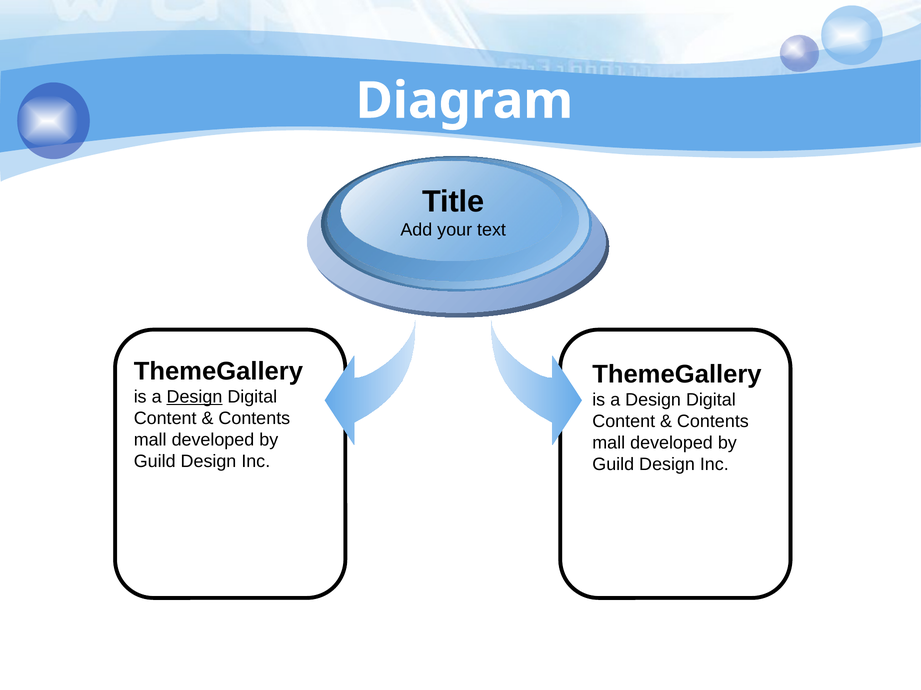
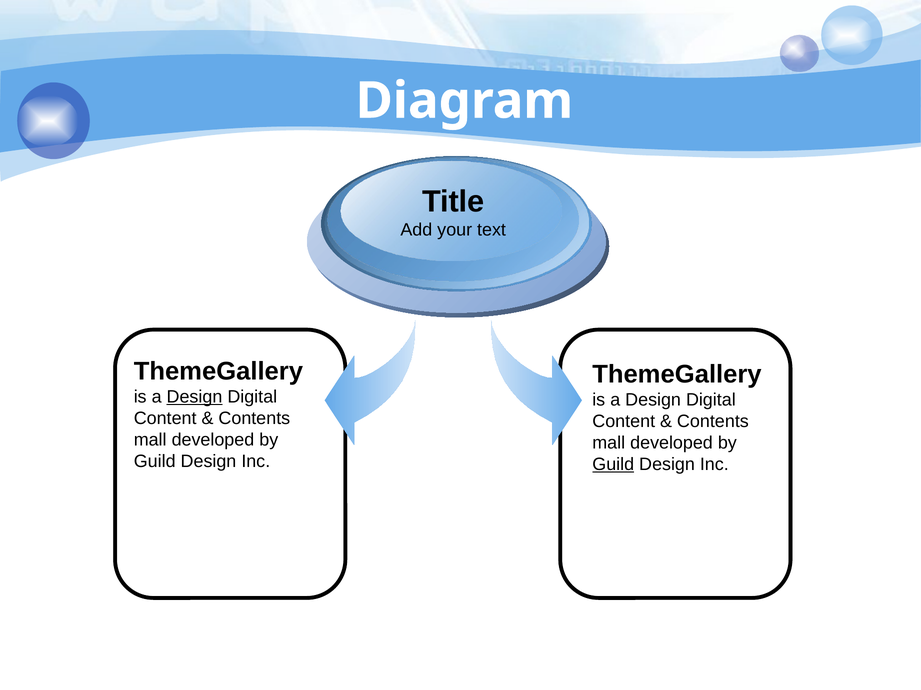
Guild at (613, 465) underline: none -> present
